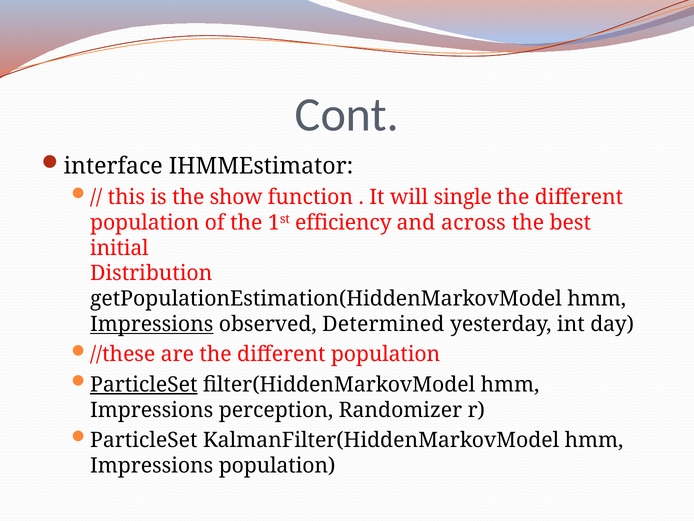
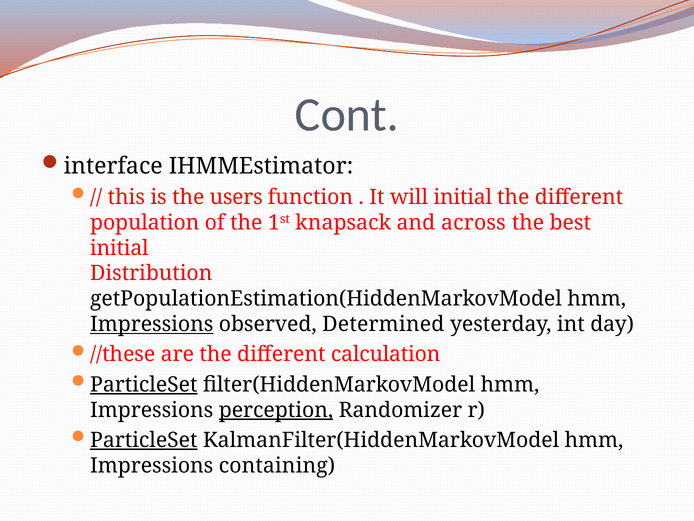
show: show -> users
will single: single -> initial
efficiency: efficiency -> knapsack
are the different population: population -> calculation
perception underline: none -> present
ParticleSet at (144, 440) underline: none -> present
Impressions population: population -> containing
